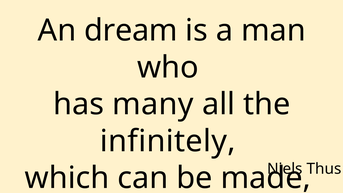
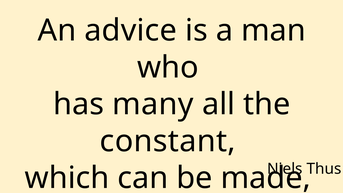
dream: dream -> advice
infinitely: infinitely -> constant
